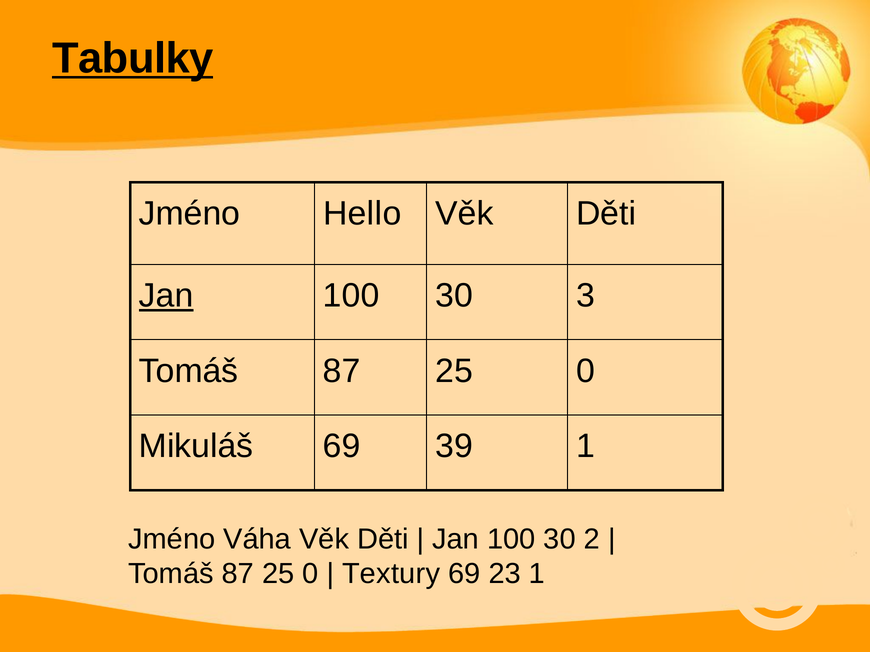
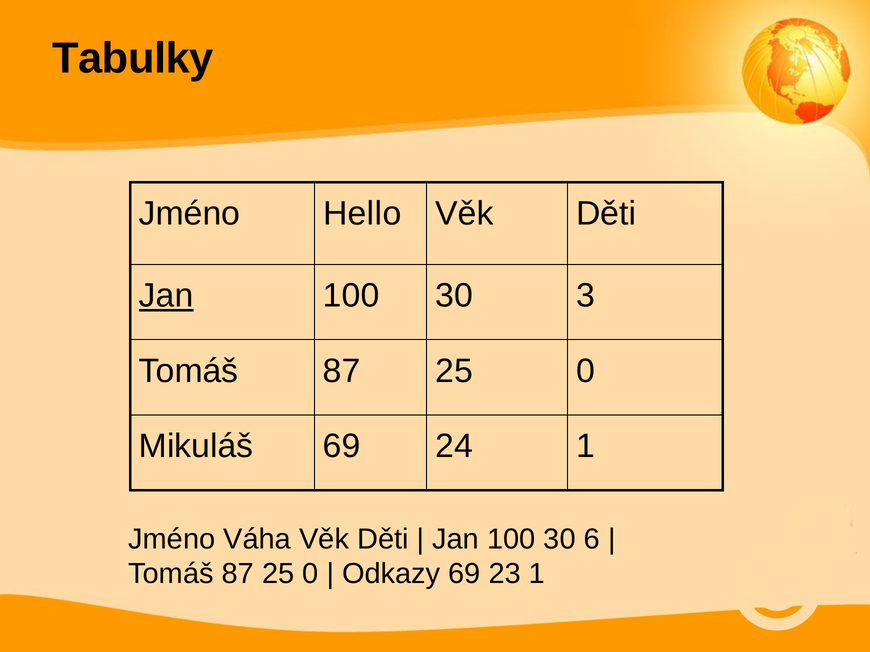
Tabulky underline: present -> none
39: 39 -> 24
2: 2 -> 6
Textury: Textury -> Odkazy
